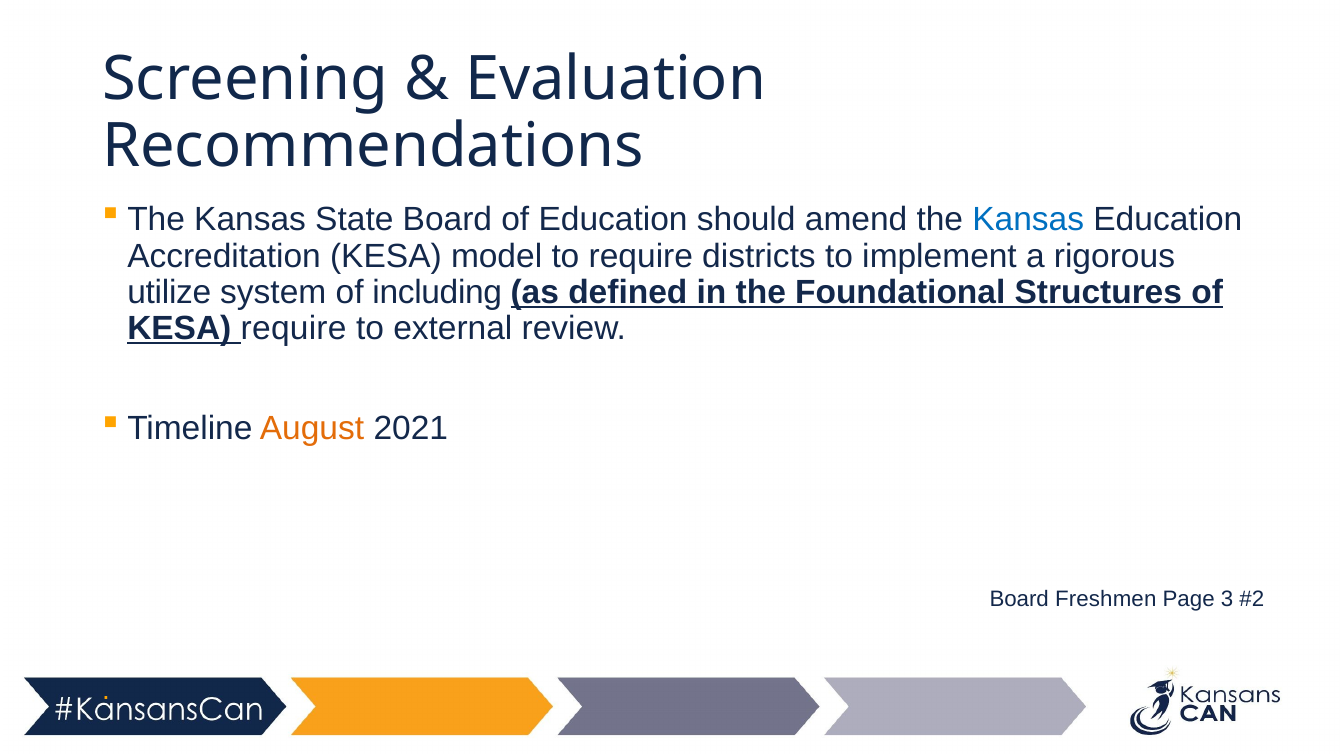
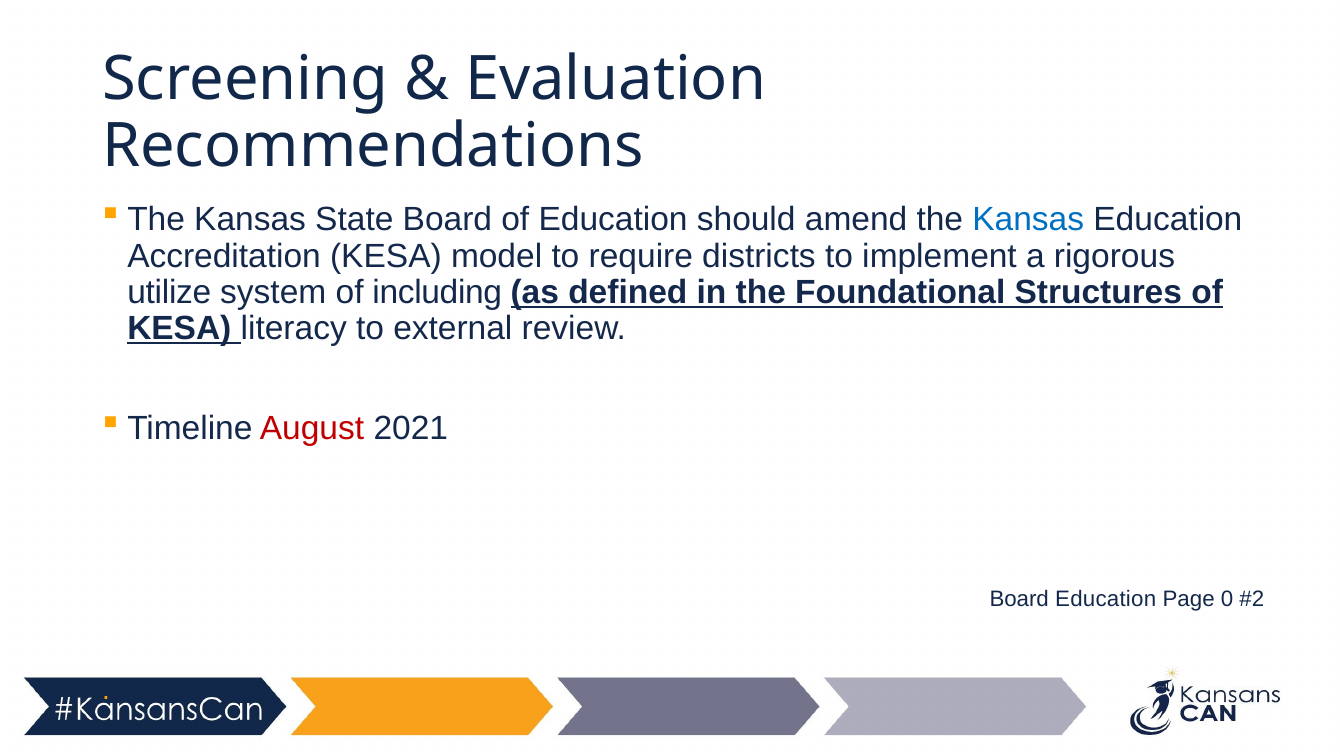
KESA require: require -> literacy
August colour: orange -> red
Board Freshmen: Freshmen -> Education
3: 3 -> 0
